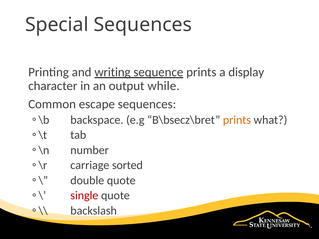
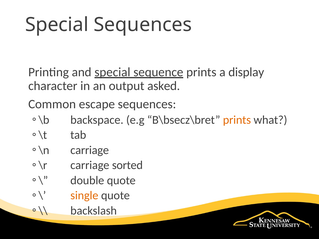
and writing: writing -> special
while: while -> asked
number at (90, 150): number -> carriage
single colour: red -> orange
